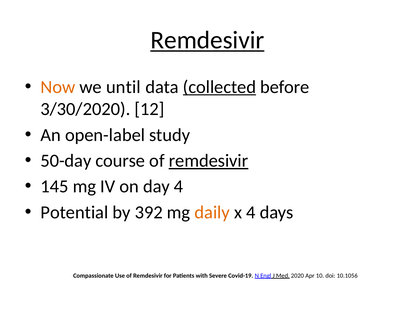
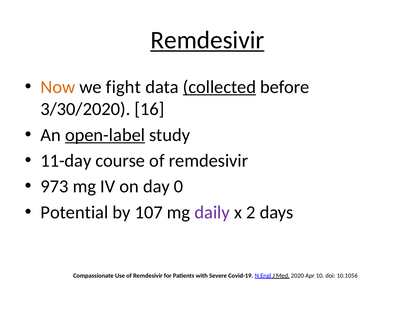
until: until -> fight
12: 12 -> 16
open-label underline: none -> present
50-day: 50-day -> 11-day
remdesivir at (209, 161) underline: present -> none
145: 145 -> 973
day 4: 4 -> 0
392: 392 -> 107
daily colour: orange -> purple
x 4: 4 -> 2
